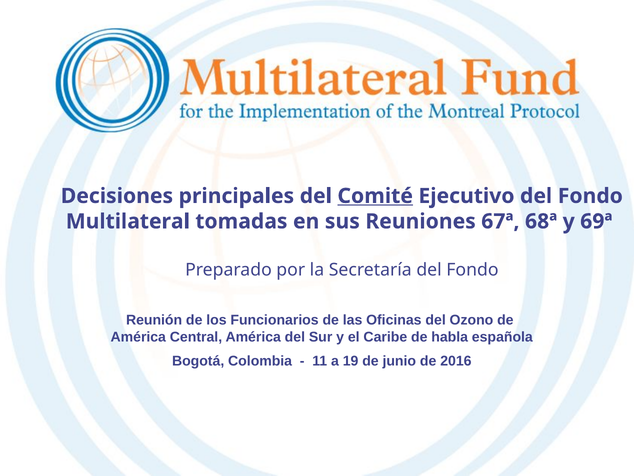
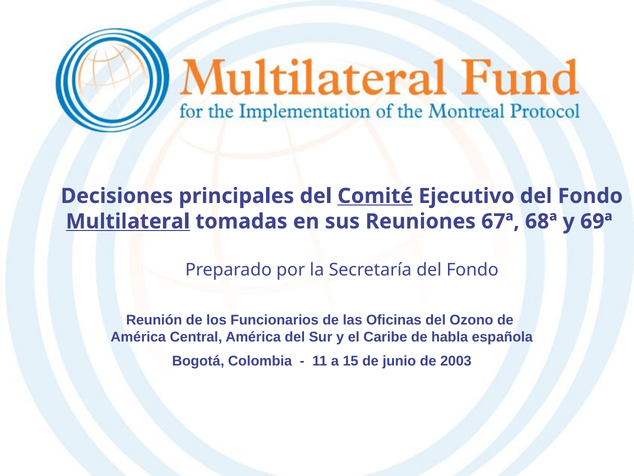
Multilateral underline: none -> present
19: 19 -> 15
2016: 2016 -> 2003
